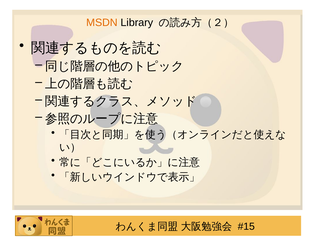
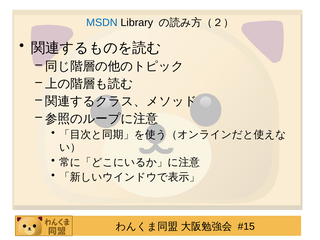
MSDN colour: orange -> blue
